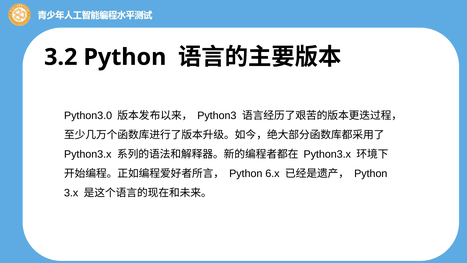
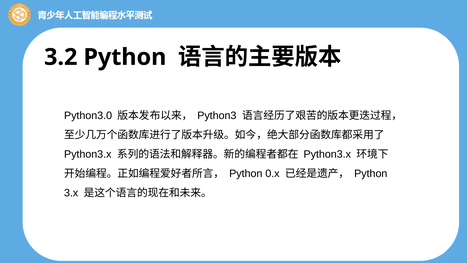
6.x: 6.x -> 0.x
